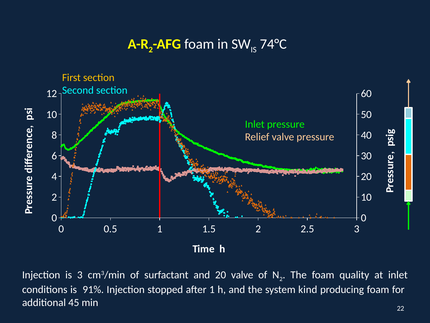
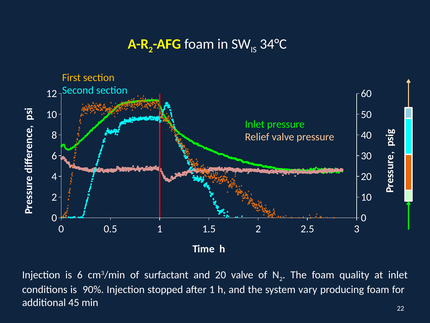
74°C: 74°C -> 34°C
is 3: 3 -> 6
91%: 91% -> 90%
kind: kind -> vary
